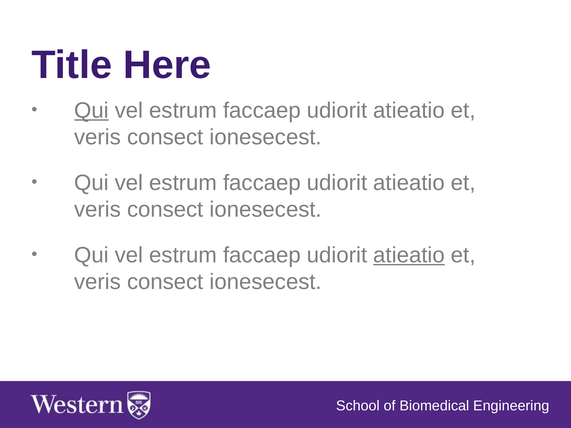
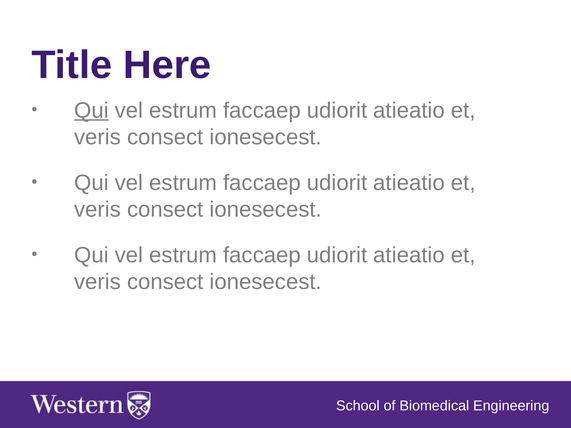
atieatio at (409, 255) underline: present -> none
